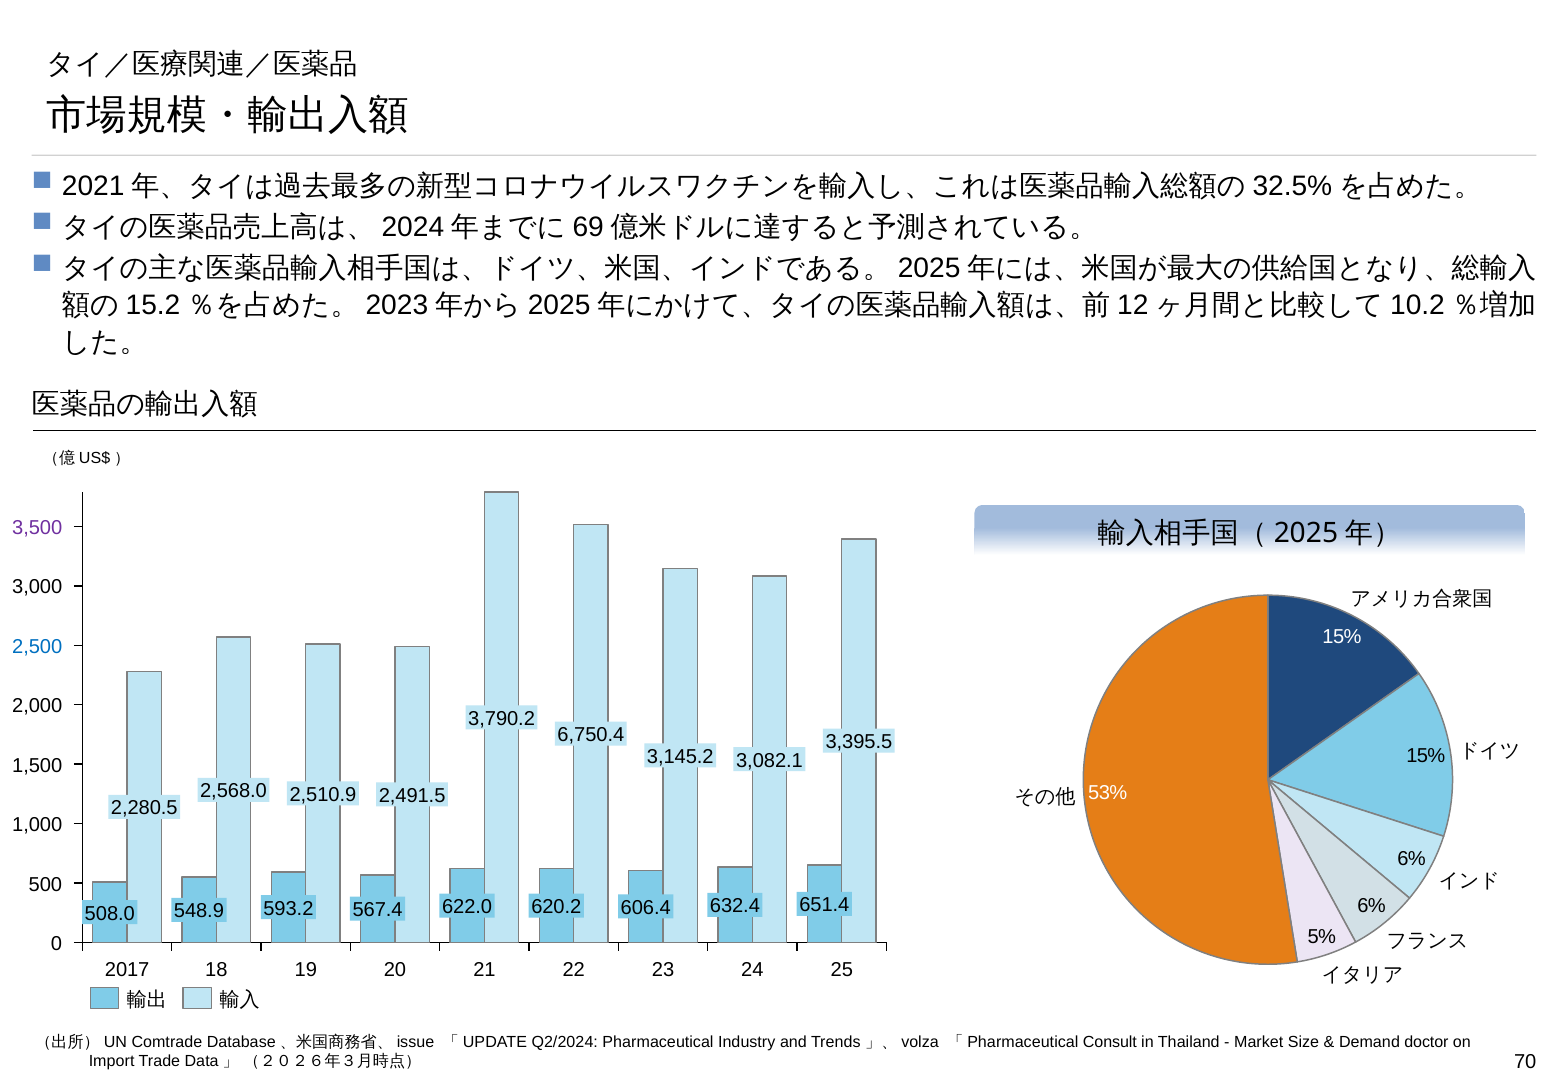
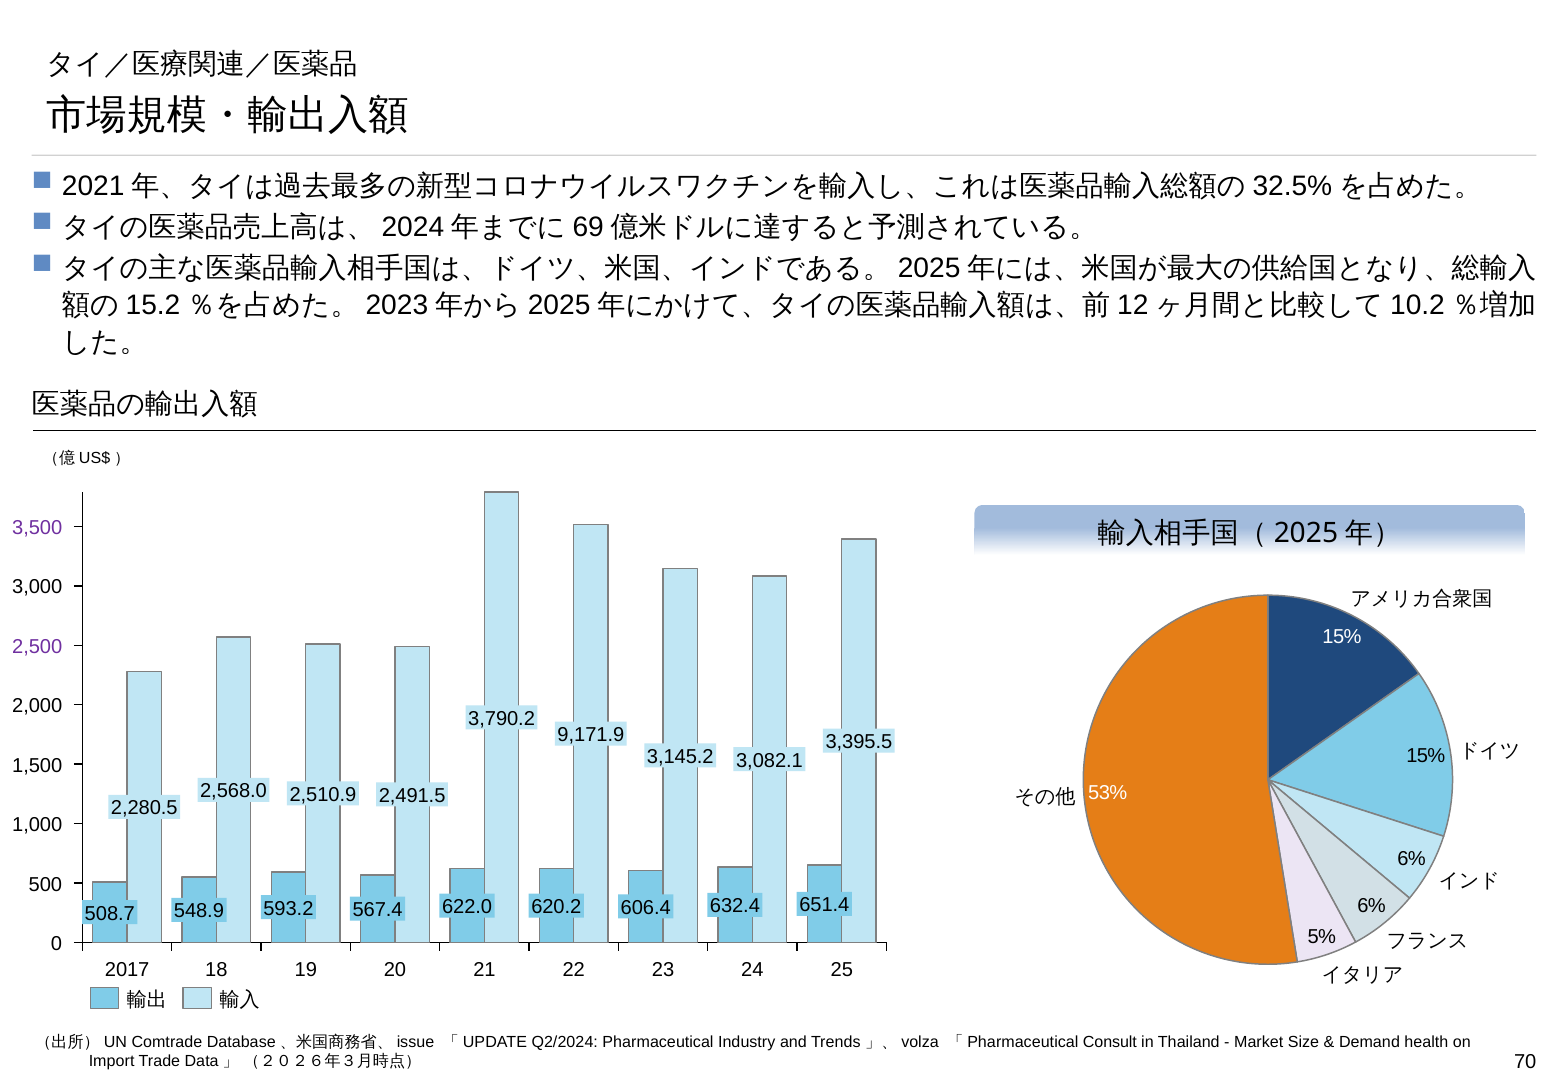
2,500 colour: blue -> purple
6,750.4: 6,750.4 -> 9,171.9
508.0: 508.0 -> 508.7
doctor: doctor -> health
